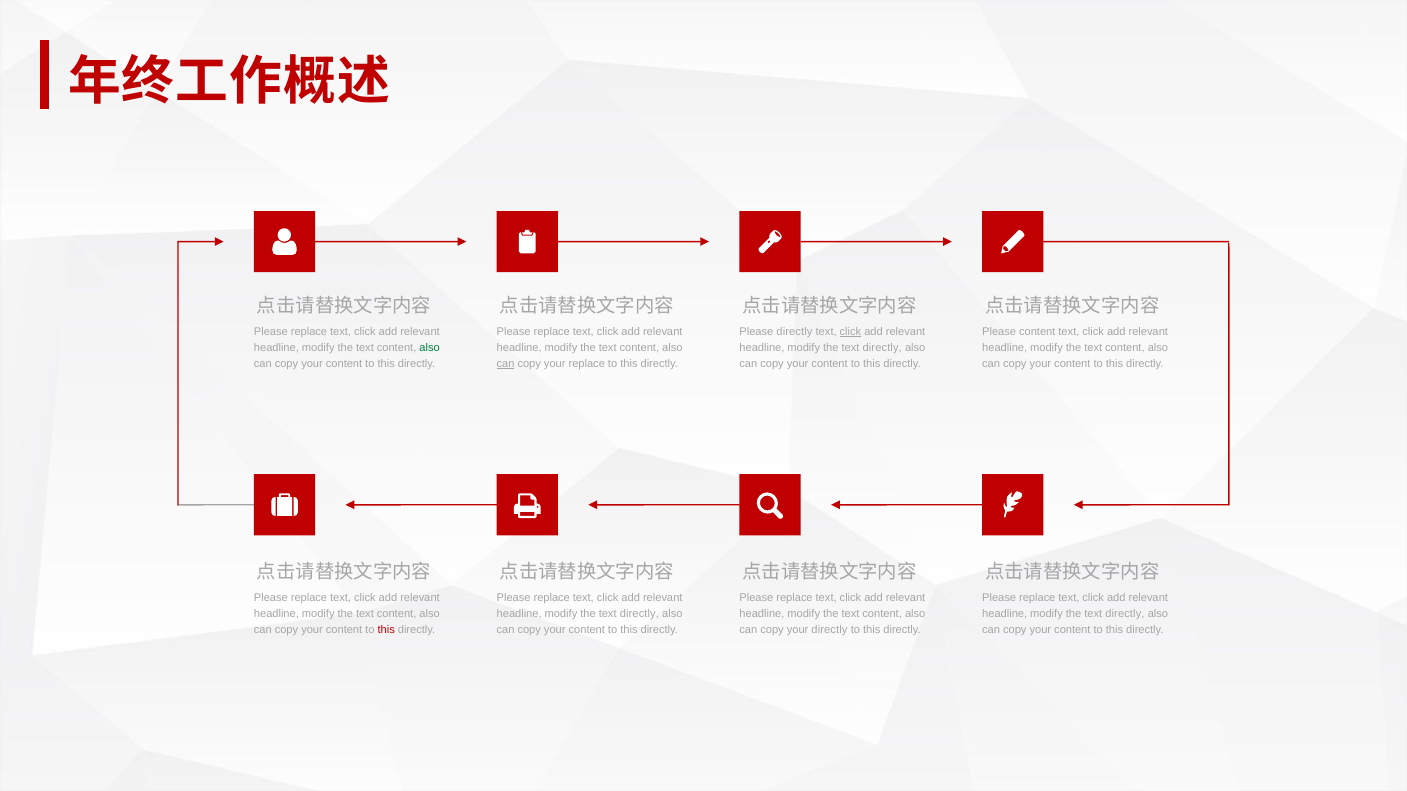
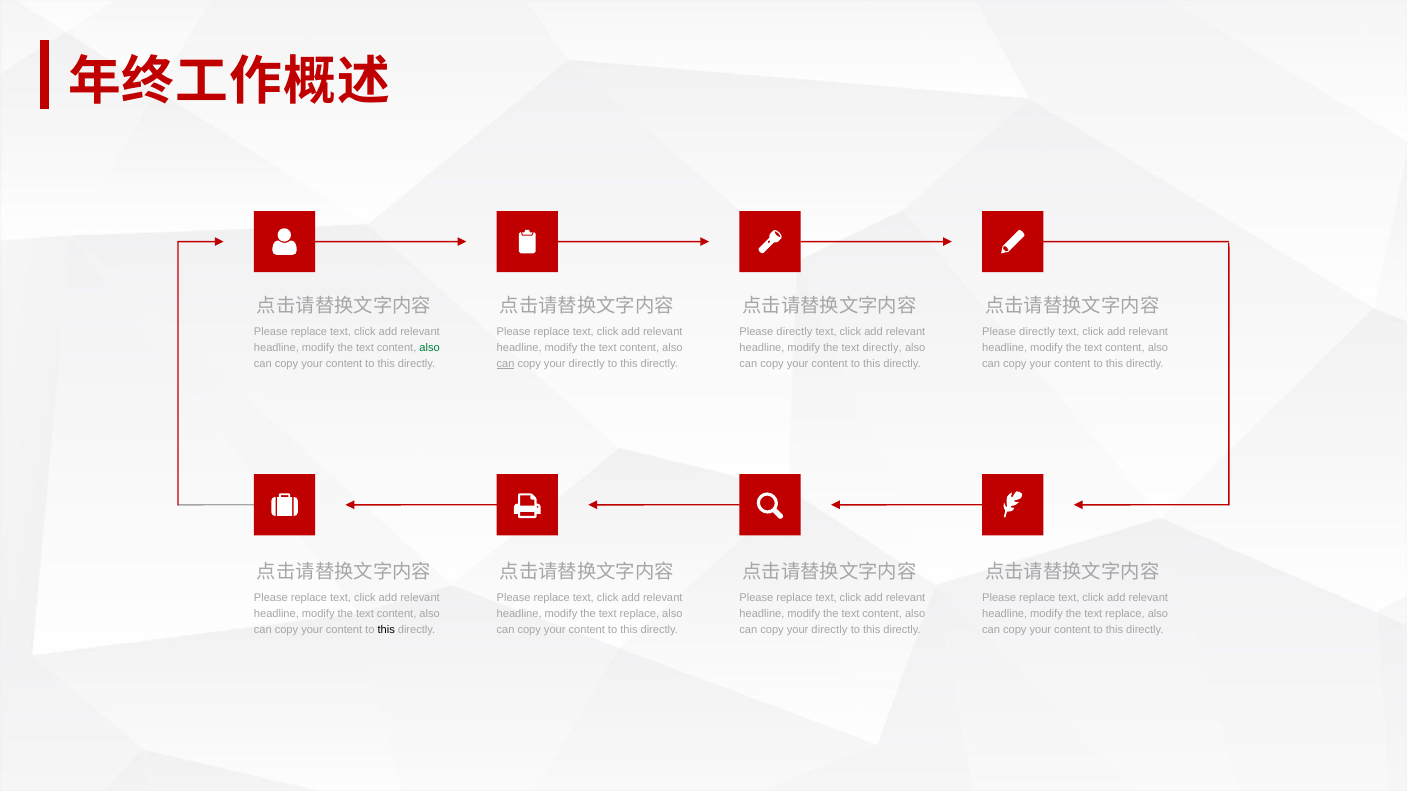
click at (850, 332) underline: present -> none
content at (1037, 332): content -> directly
replace at (587, 364): replace -> directly
directly at (639, 614): directly -> replace
directly at (1125, 614): directly -> replace
this at (386, 630) colour: red -> black
